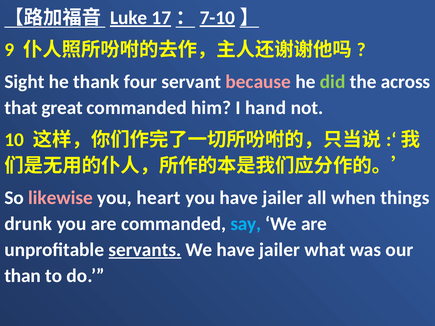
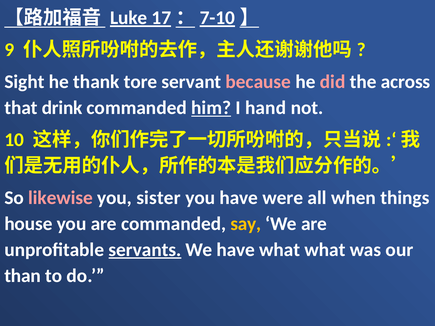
four: four -> tore
did colour: light green -> pink
great: great -> drink
him underline: none -> present
heart: heart -> sister
you have jailer: jailer -> were
drunk: drunk -> house
say colour: light blue -> yellow
We have jailer: jailer -> what
